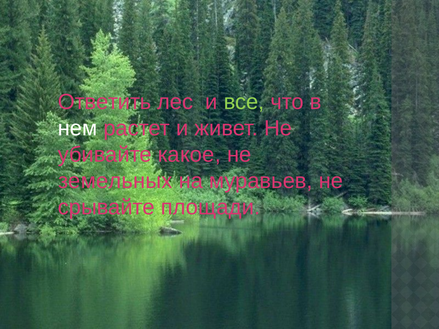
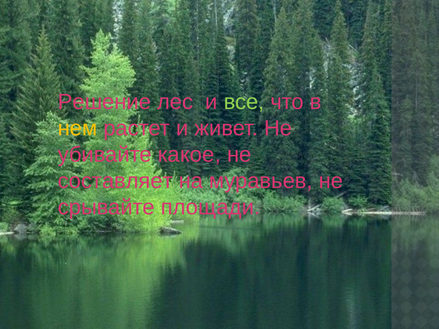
Ответить: Ответить -> Решение
нем colour: white -> yellow
земельных: земельных -> составляет
